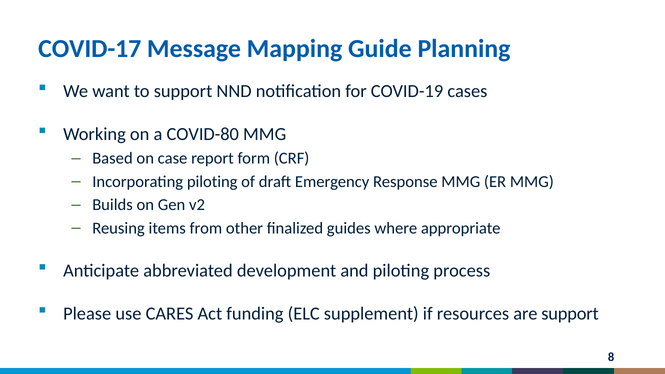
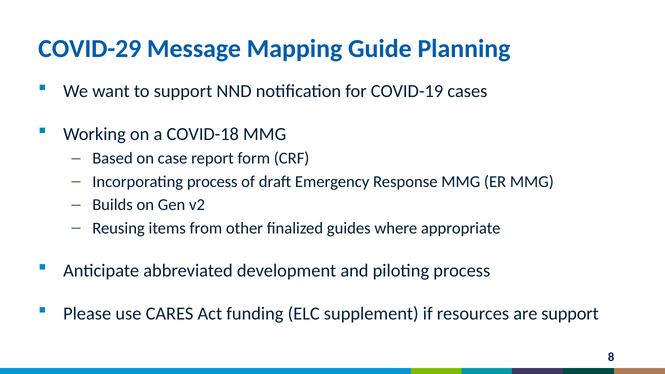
COVID-17: COVID-17 -> COVID-29
COVID-80: COVID-80 -> COVID-18
Incorporating piloting: piloting -> process
